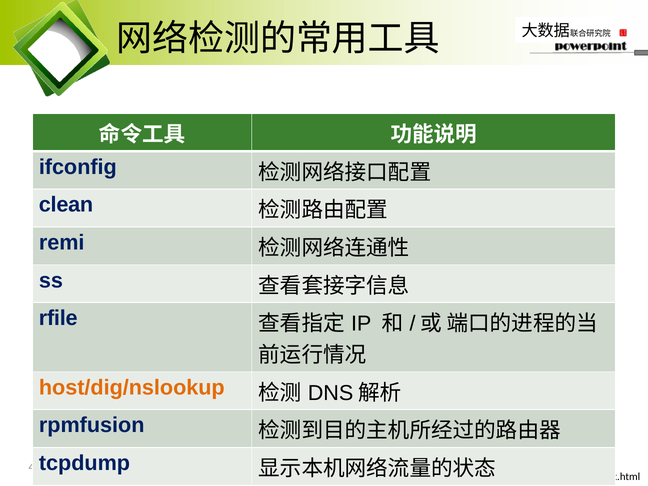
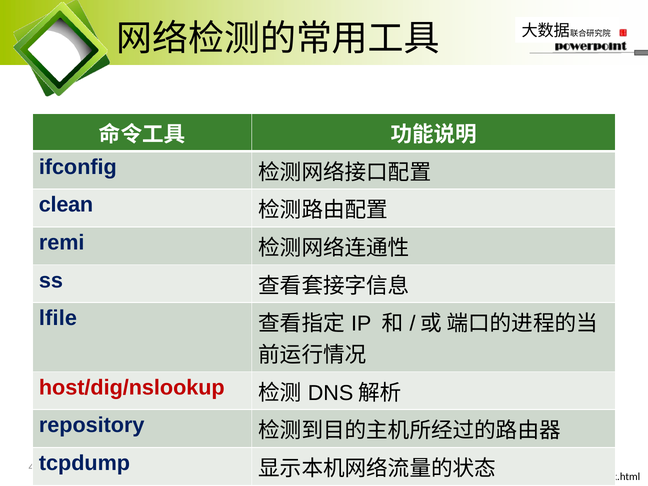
rfile: rfile -> lfile
host/dig/nslookup colour: orange -> red
rpmfusion: rpmfusion -> repository
